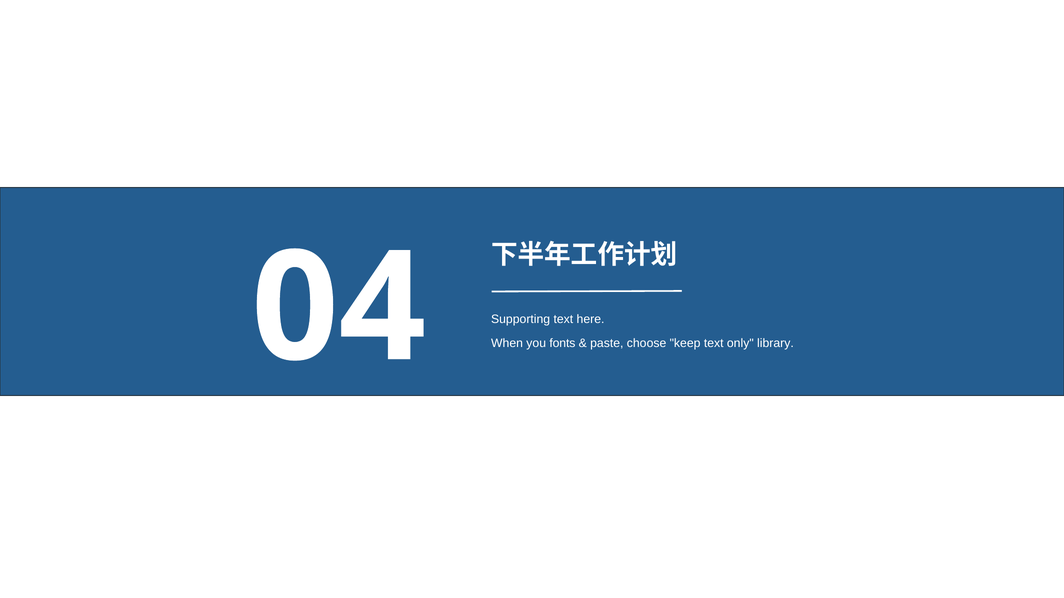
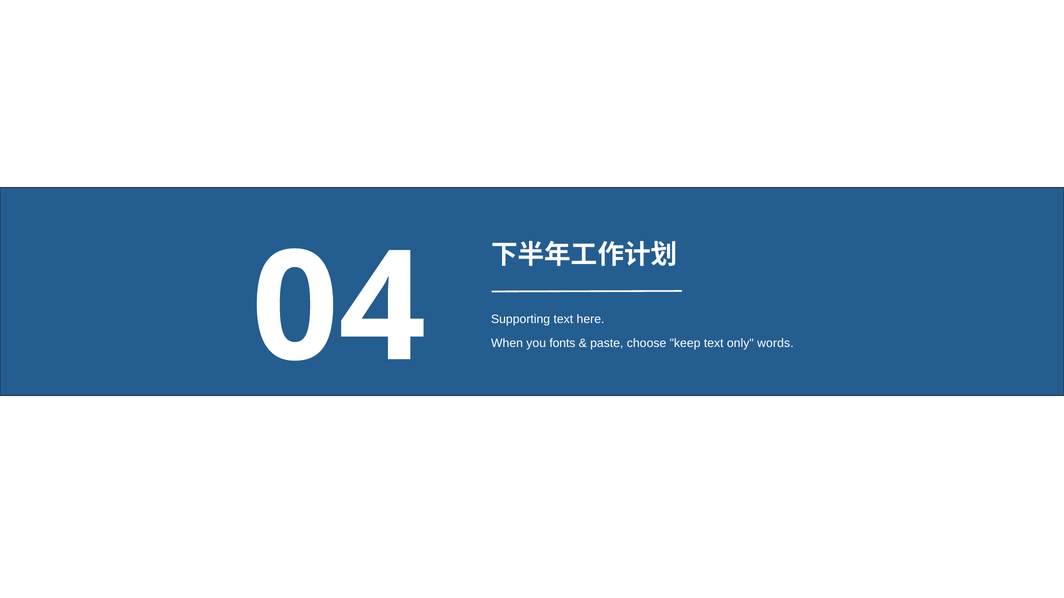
library: library -> words
